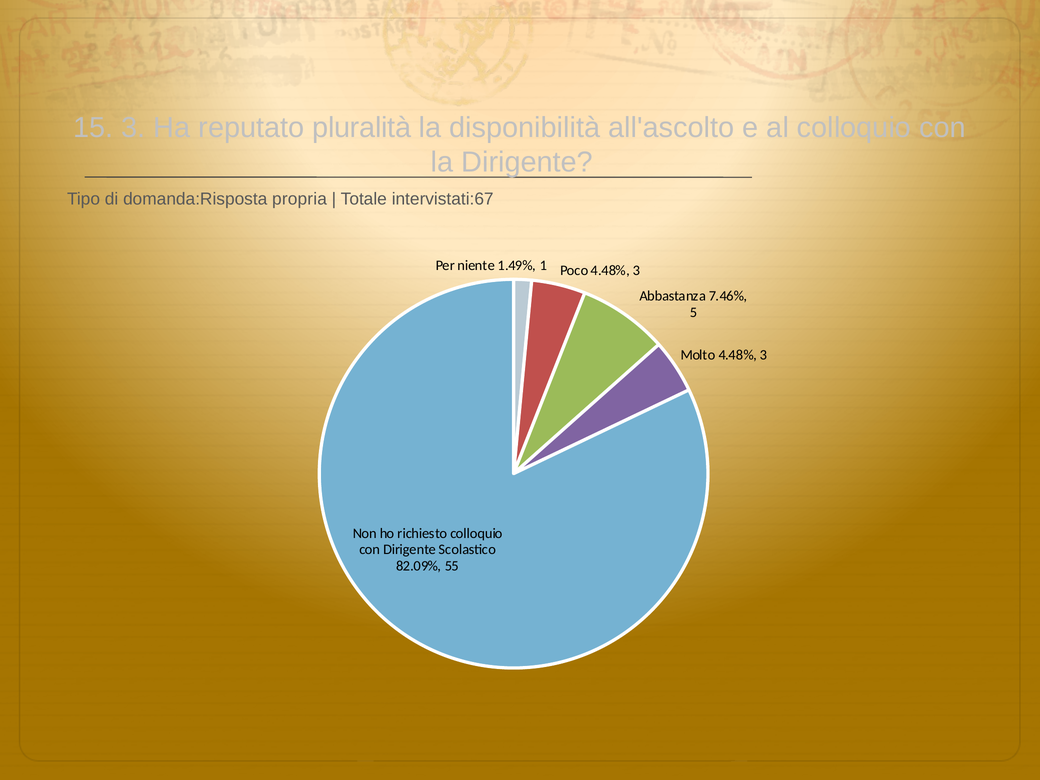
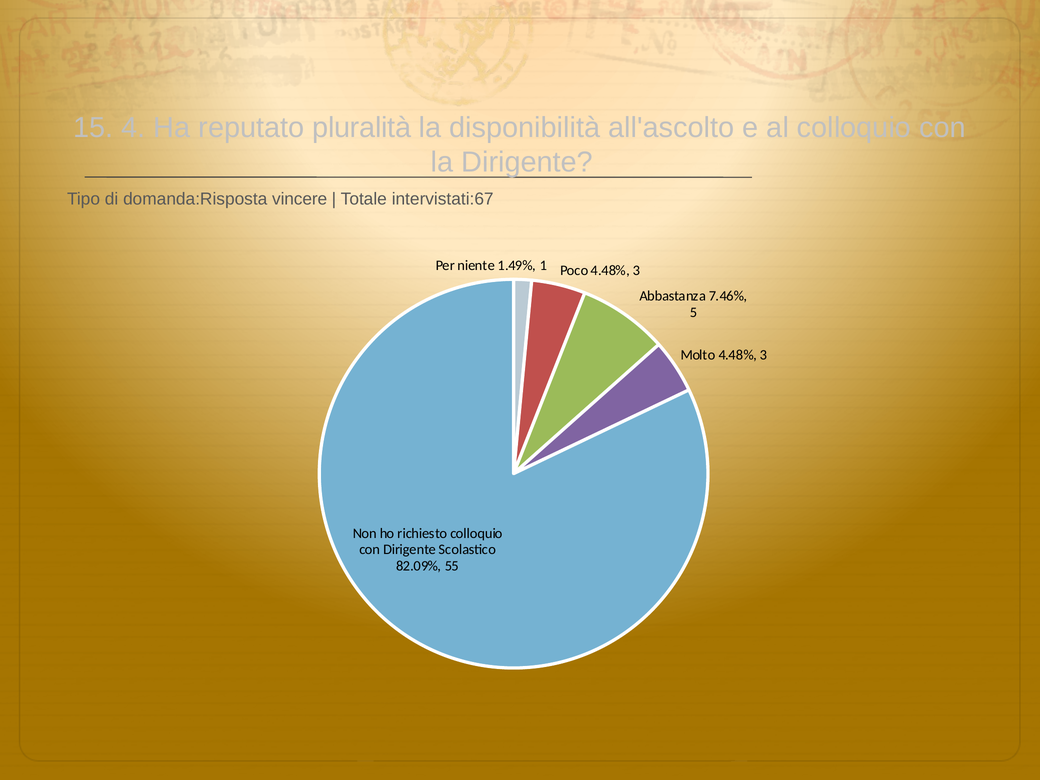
15 3: 3 -> 4
propria: propria -> vincere
